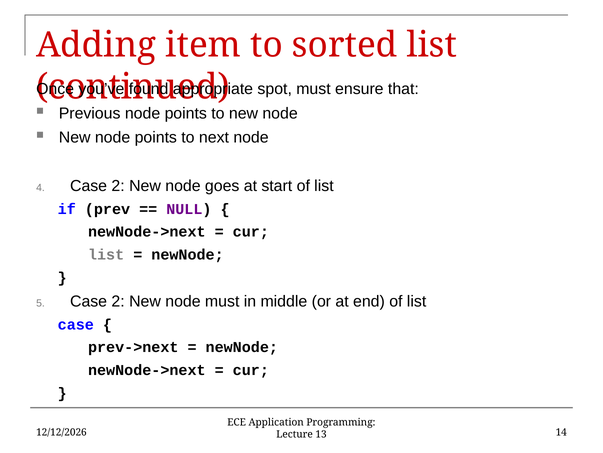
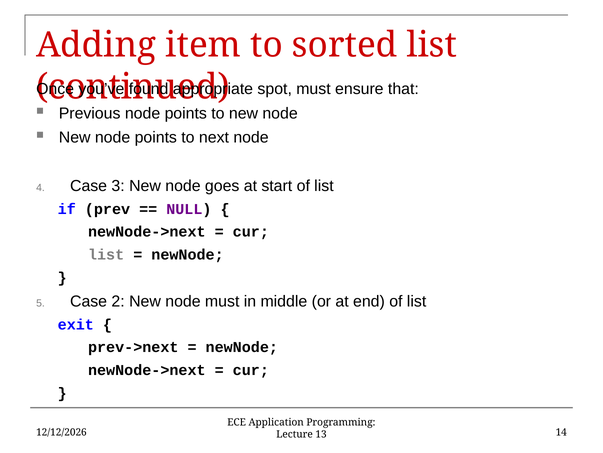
2 at (118, 186): 2 -> 3
case at (76, 324): case -> exit
